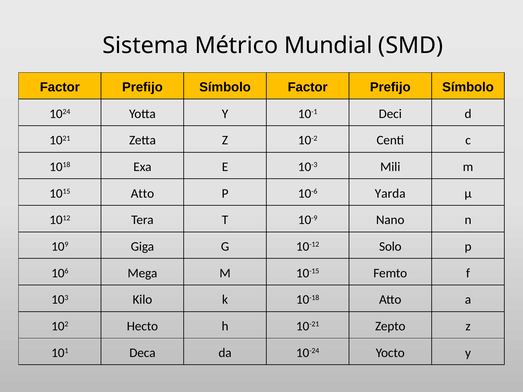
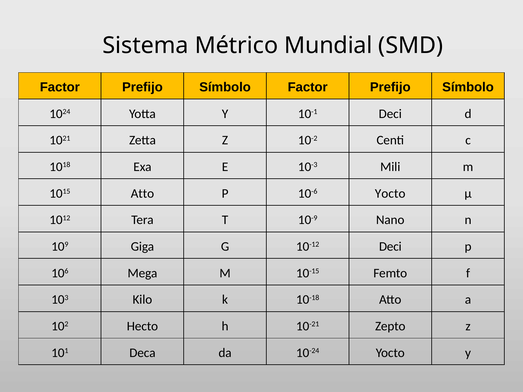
10-6 Yarda: Yarda -> Yocto
10-12 Solo: Solo -> Deci
